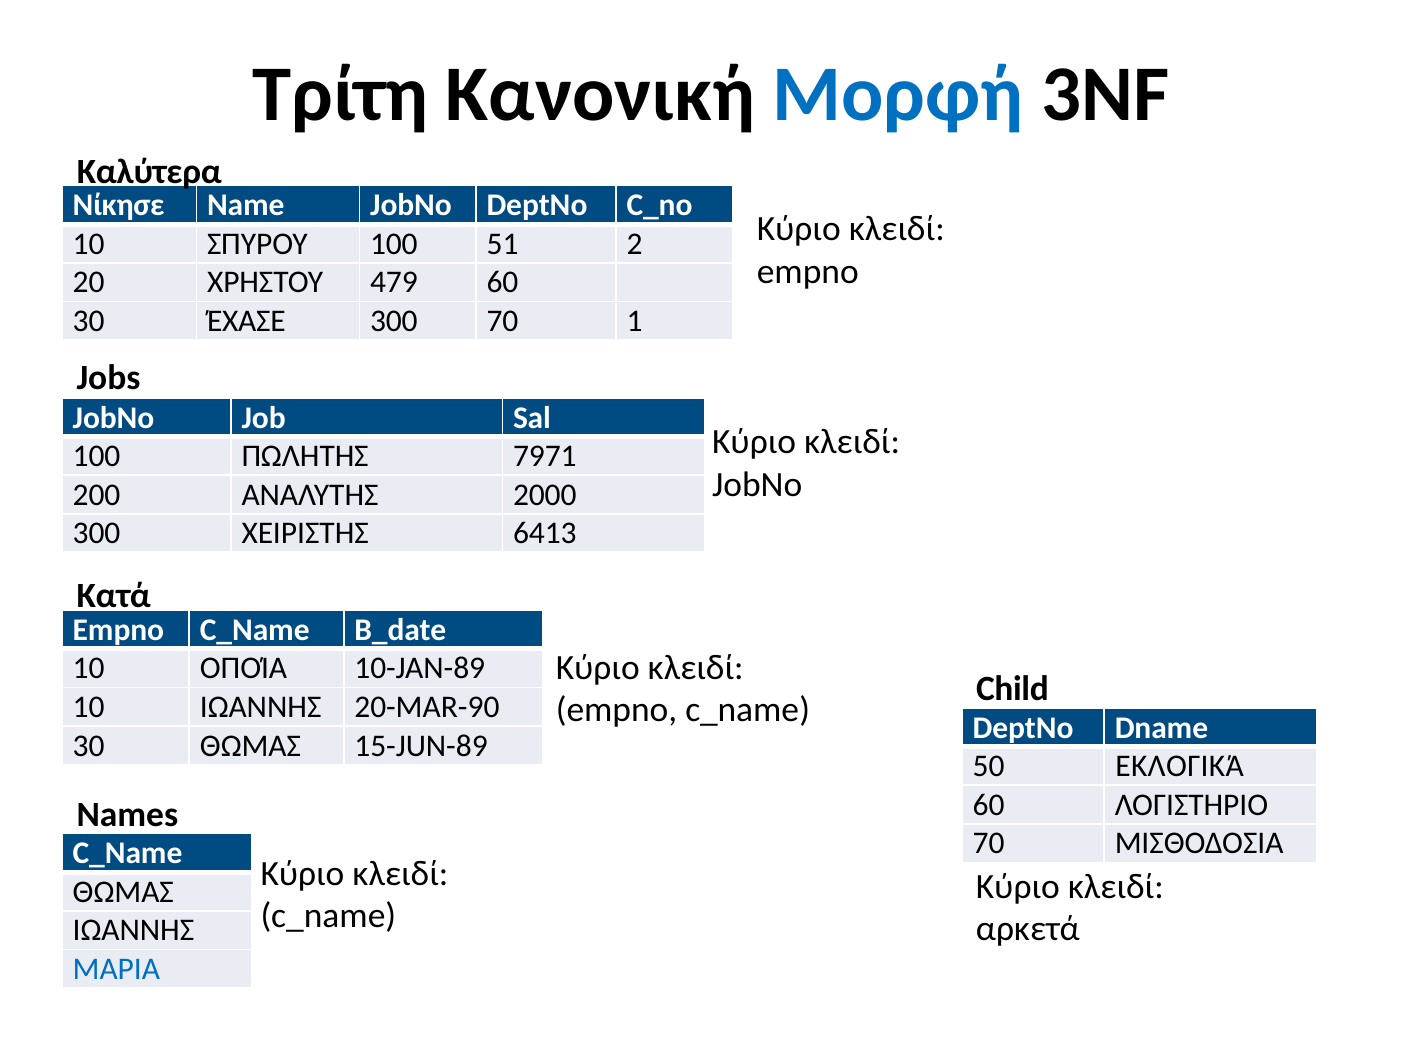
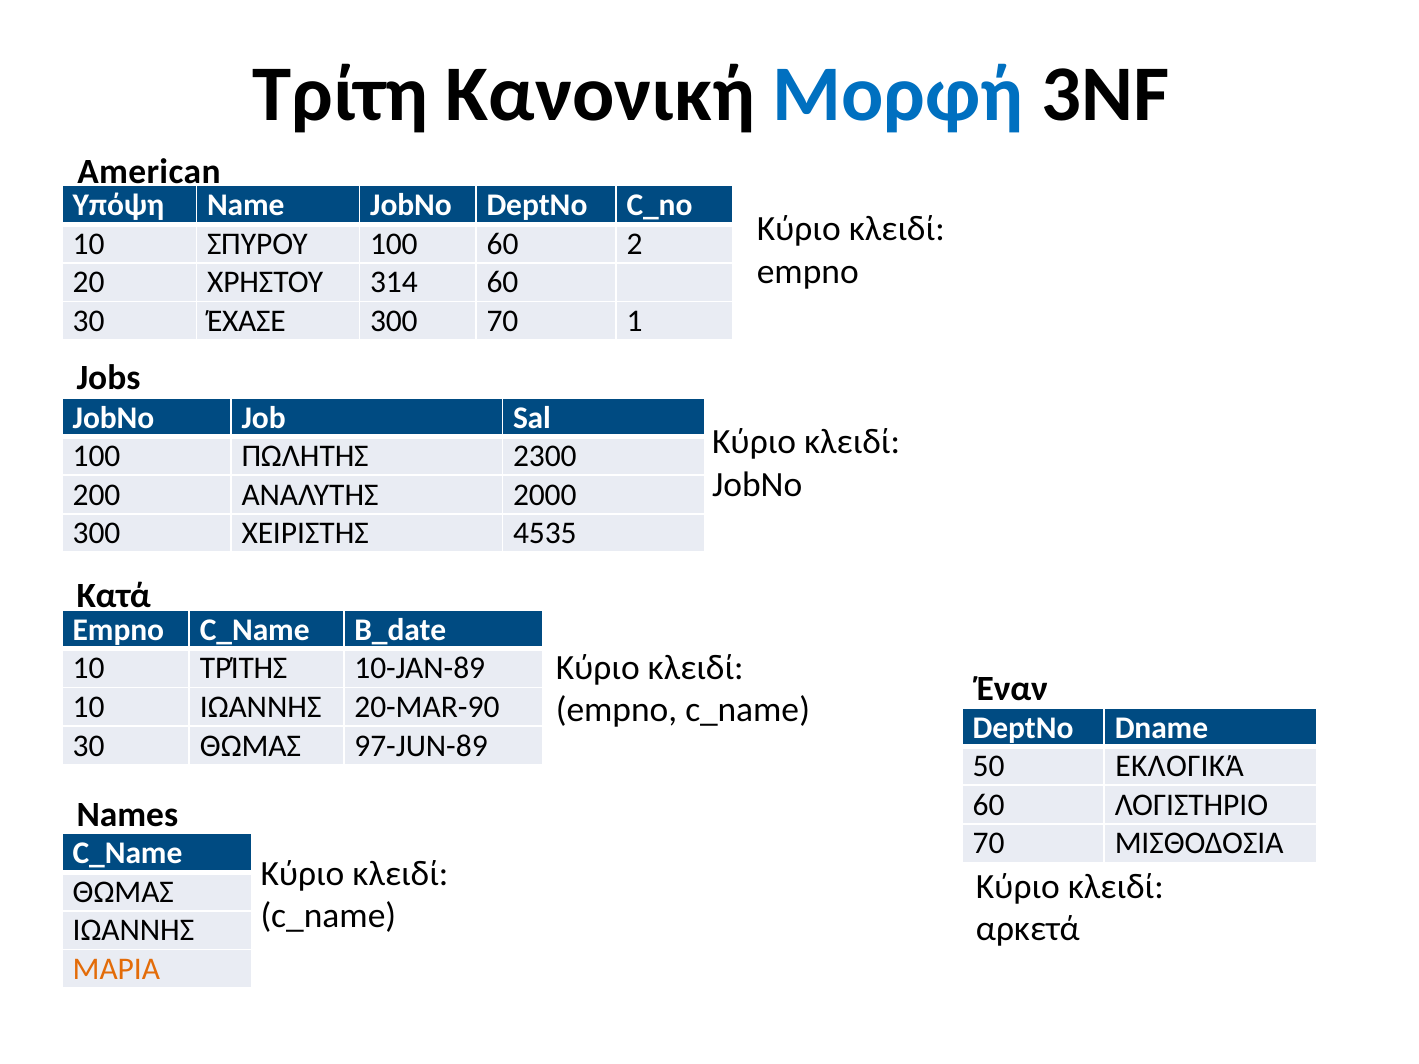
Καλύτερα: Καλύτερα -> American
Νίκησε: Νίκησε -> Υπόψη
100 51: 51 -> 60
479: 479 -> 314
7971: 7971 -> 2300
6413: 6413 -> 4535
ΟΠΟΊΑ: ΟΠΟΊΑ -> ΤΡΊΤΗΣ
Child: Child -> Έναν
15-JUN-89: 15-JUN-89 -> 97-JUN-89
ΜΑΡΙΑ colour: blue -> orange
